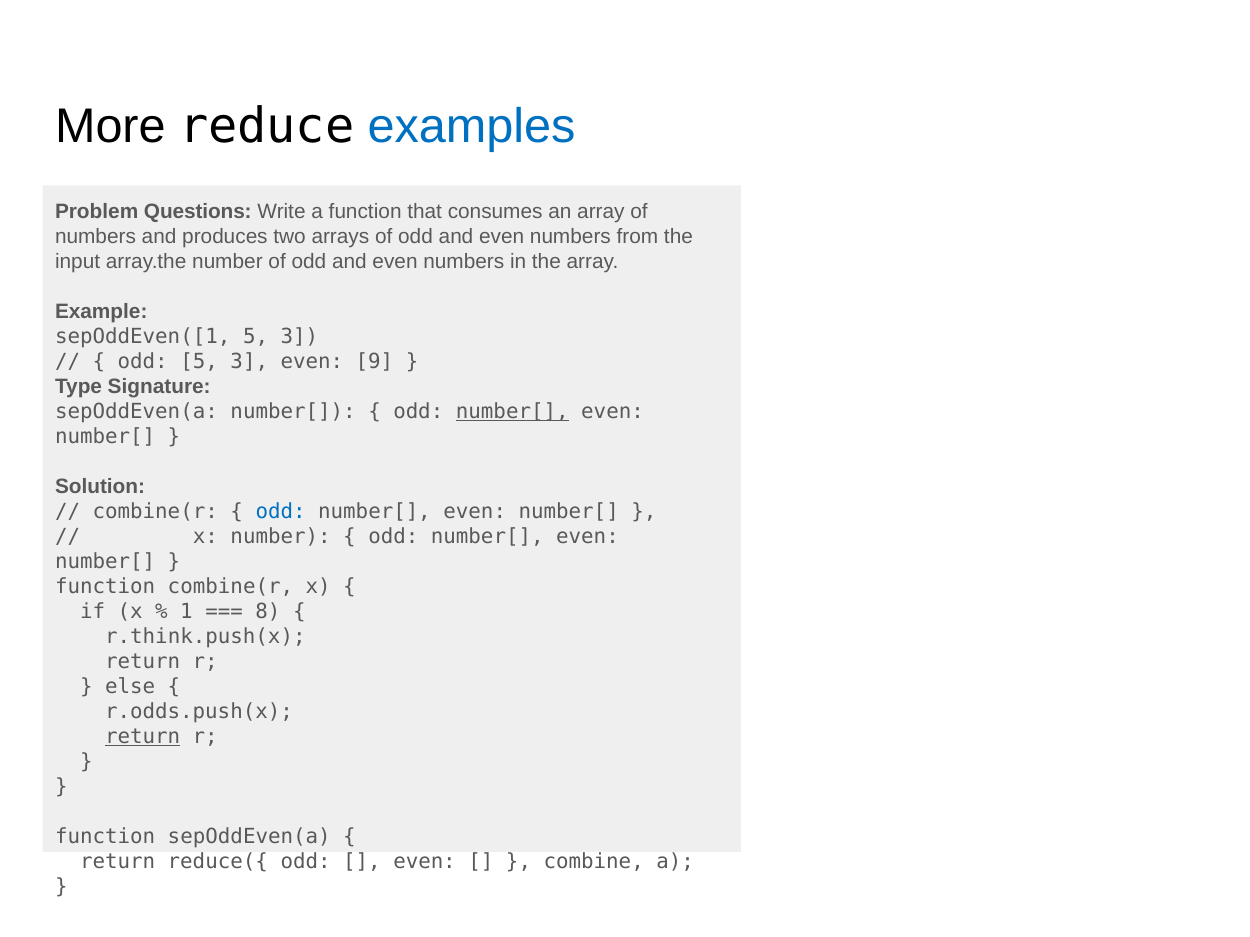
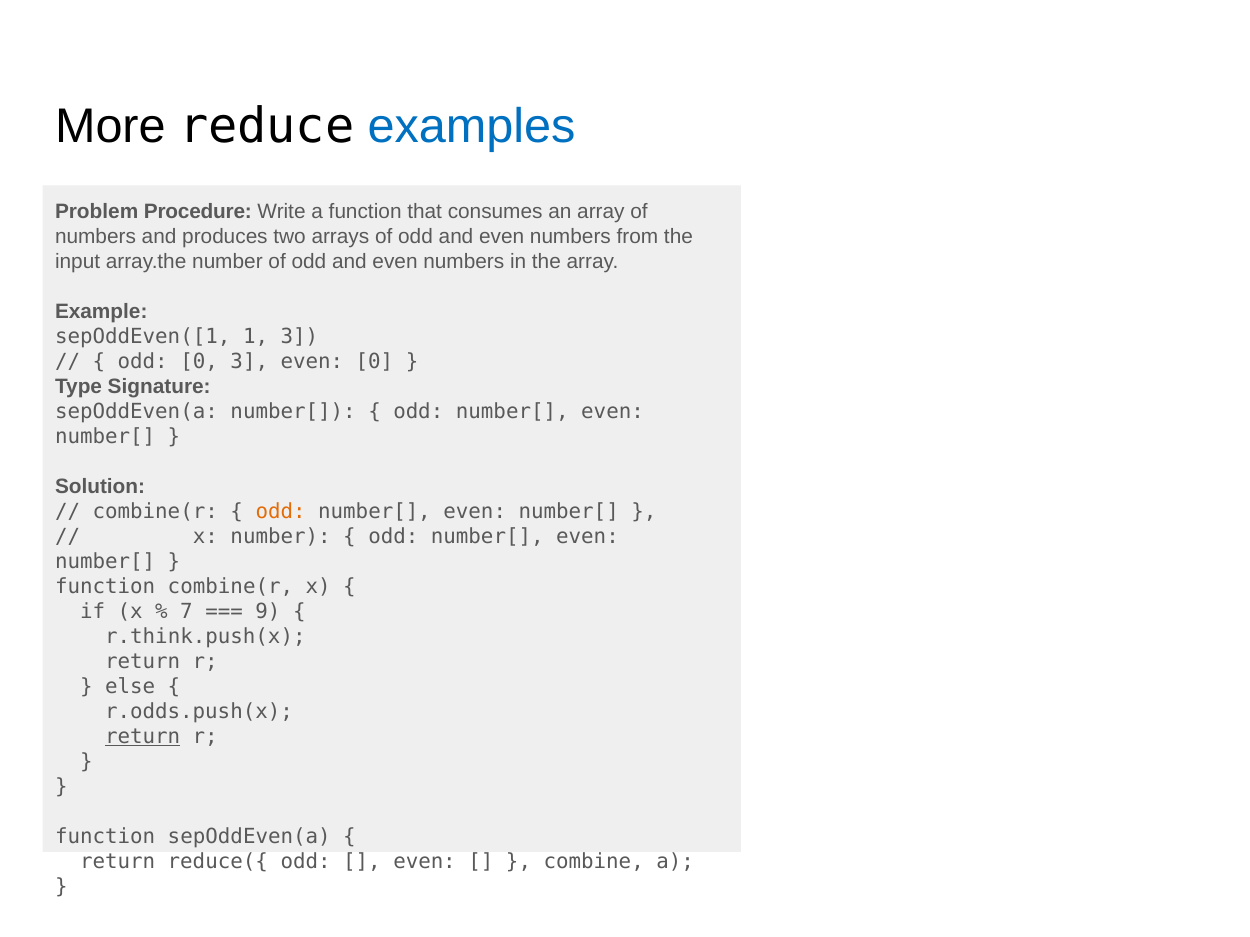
Questions: Questions -> Procedure
sepOddEven([1 5: 5 -> 1
odd 5: 5 -> 0
even 9: 9 -> 0
number[ at (512, 412) underline: present -> none
odd at (281, 512) colour: blue -> orange
1: 1 -> 7
8: 8 -> 9
